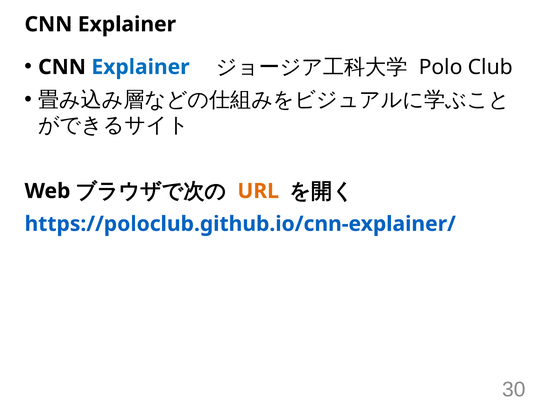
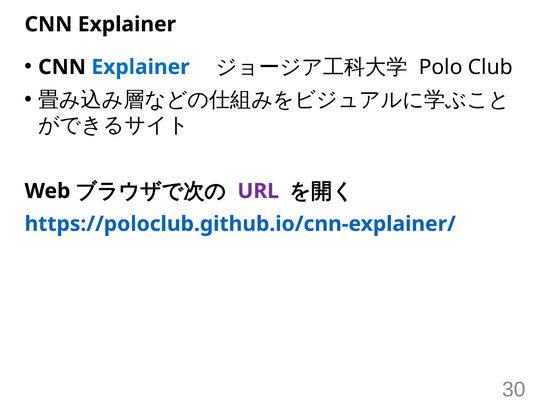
URL colour: orange -> purple
